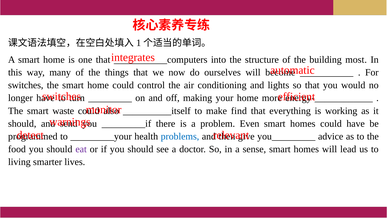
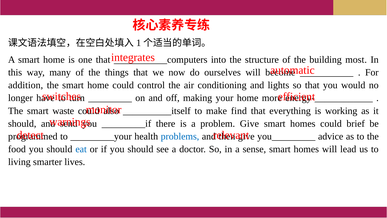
switches at (26, 85): switches -> addition
problem Even: Even -> Give
could have: have -> brief
eat colour: purple -> blue
